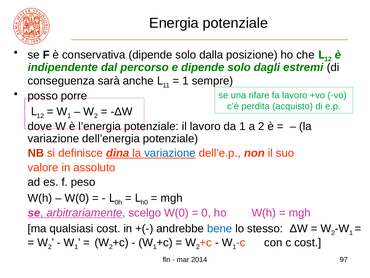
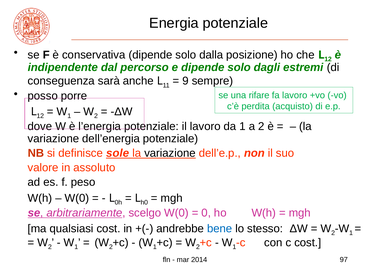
1 at (186, 81): 1 -> 9
dina: dina -> sole
variazione at (170, 153) colour: blue -> black
